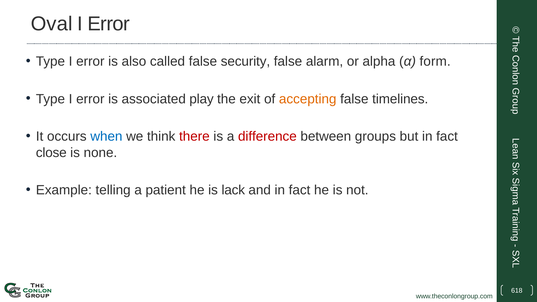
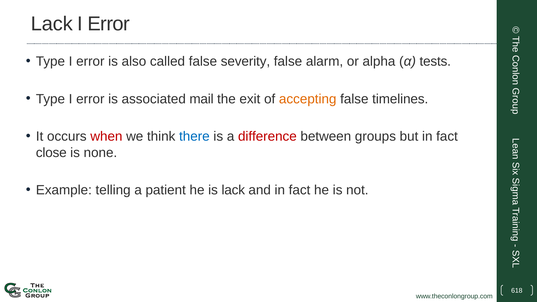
Oval at (52, 24): Oval -> Lack
security: security -> severity
form: form -> tests
play: play -> mail
when colour: blue -> red
there colour: red -> blue
